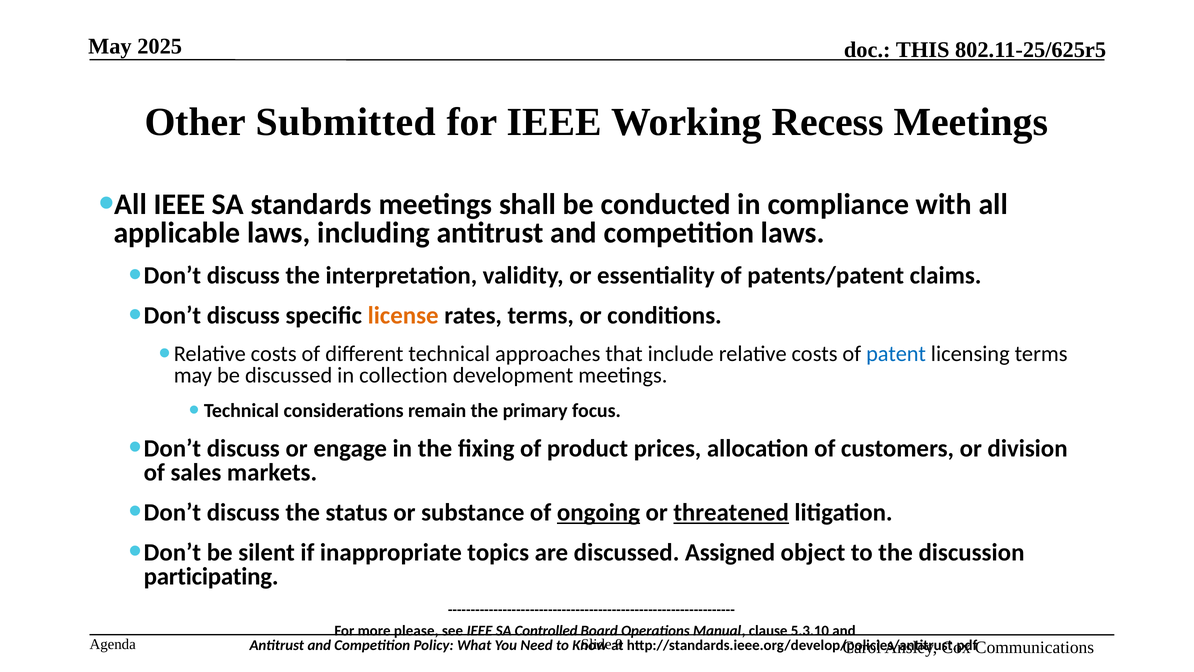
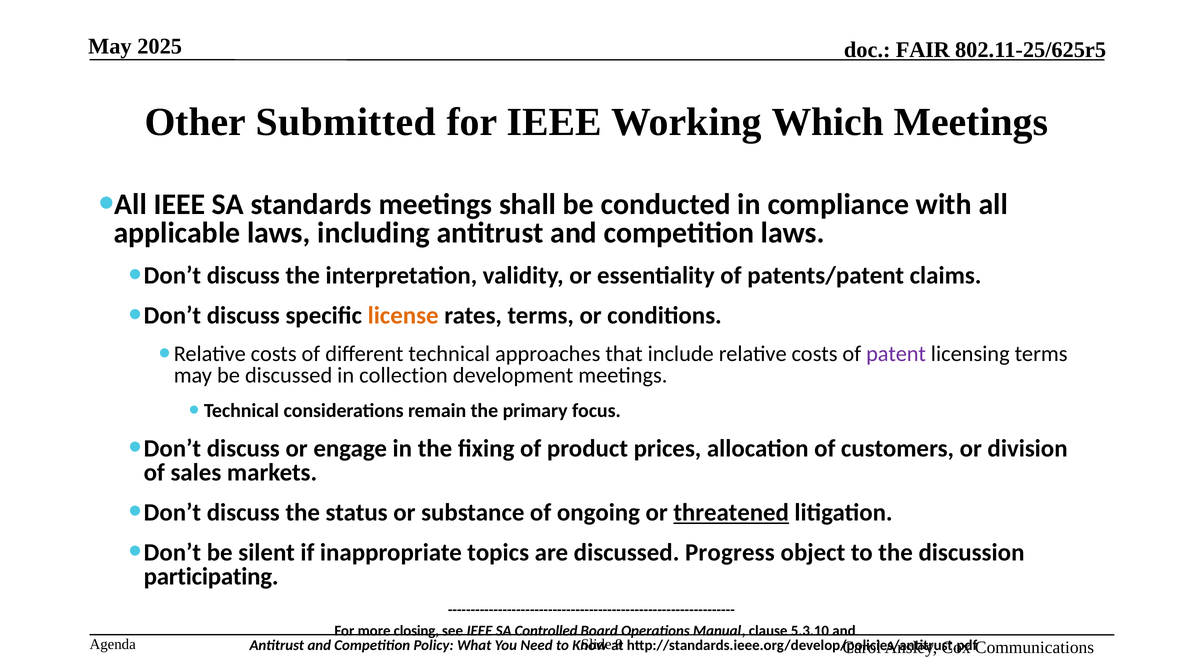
THIS: THIS -> FAIR
Recess: Recess -> Which
patent colour: blue -> purple
ongoing underline: present -> none
Assigned: Assigned -> Progress
please: please -> closing
